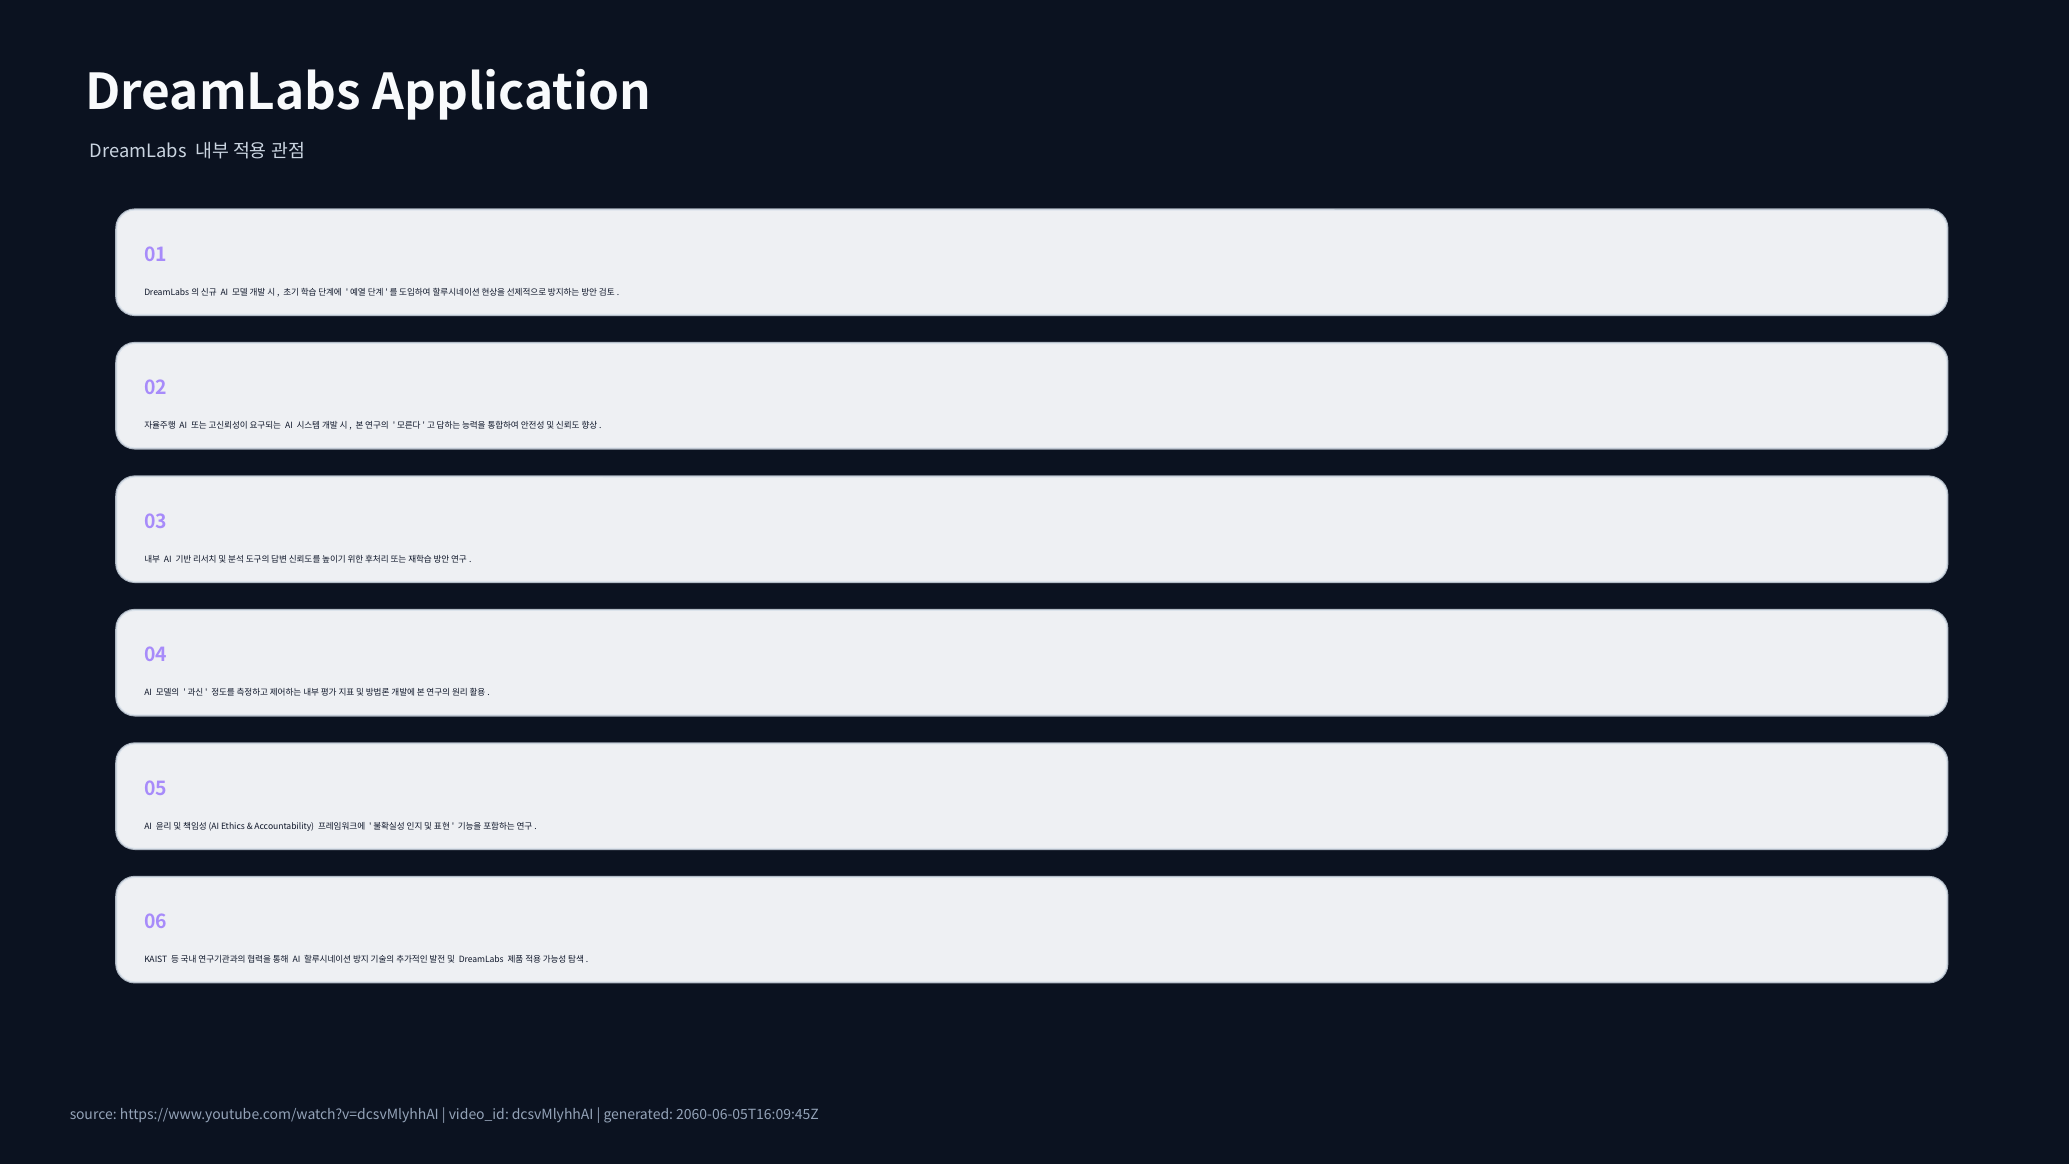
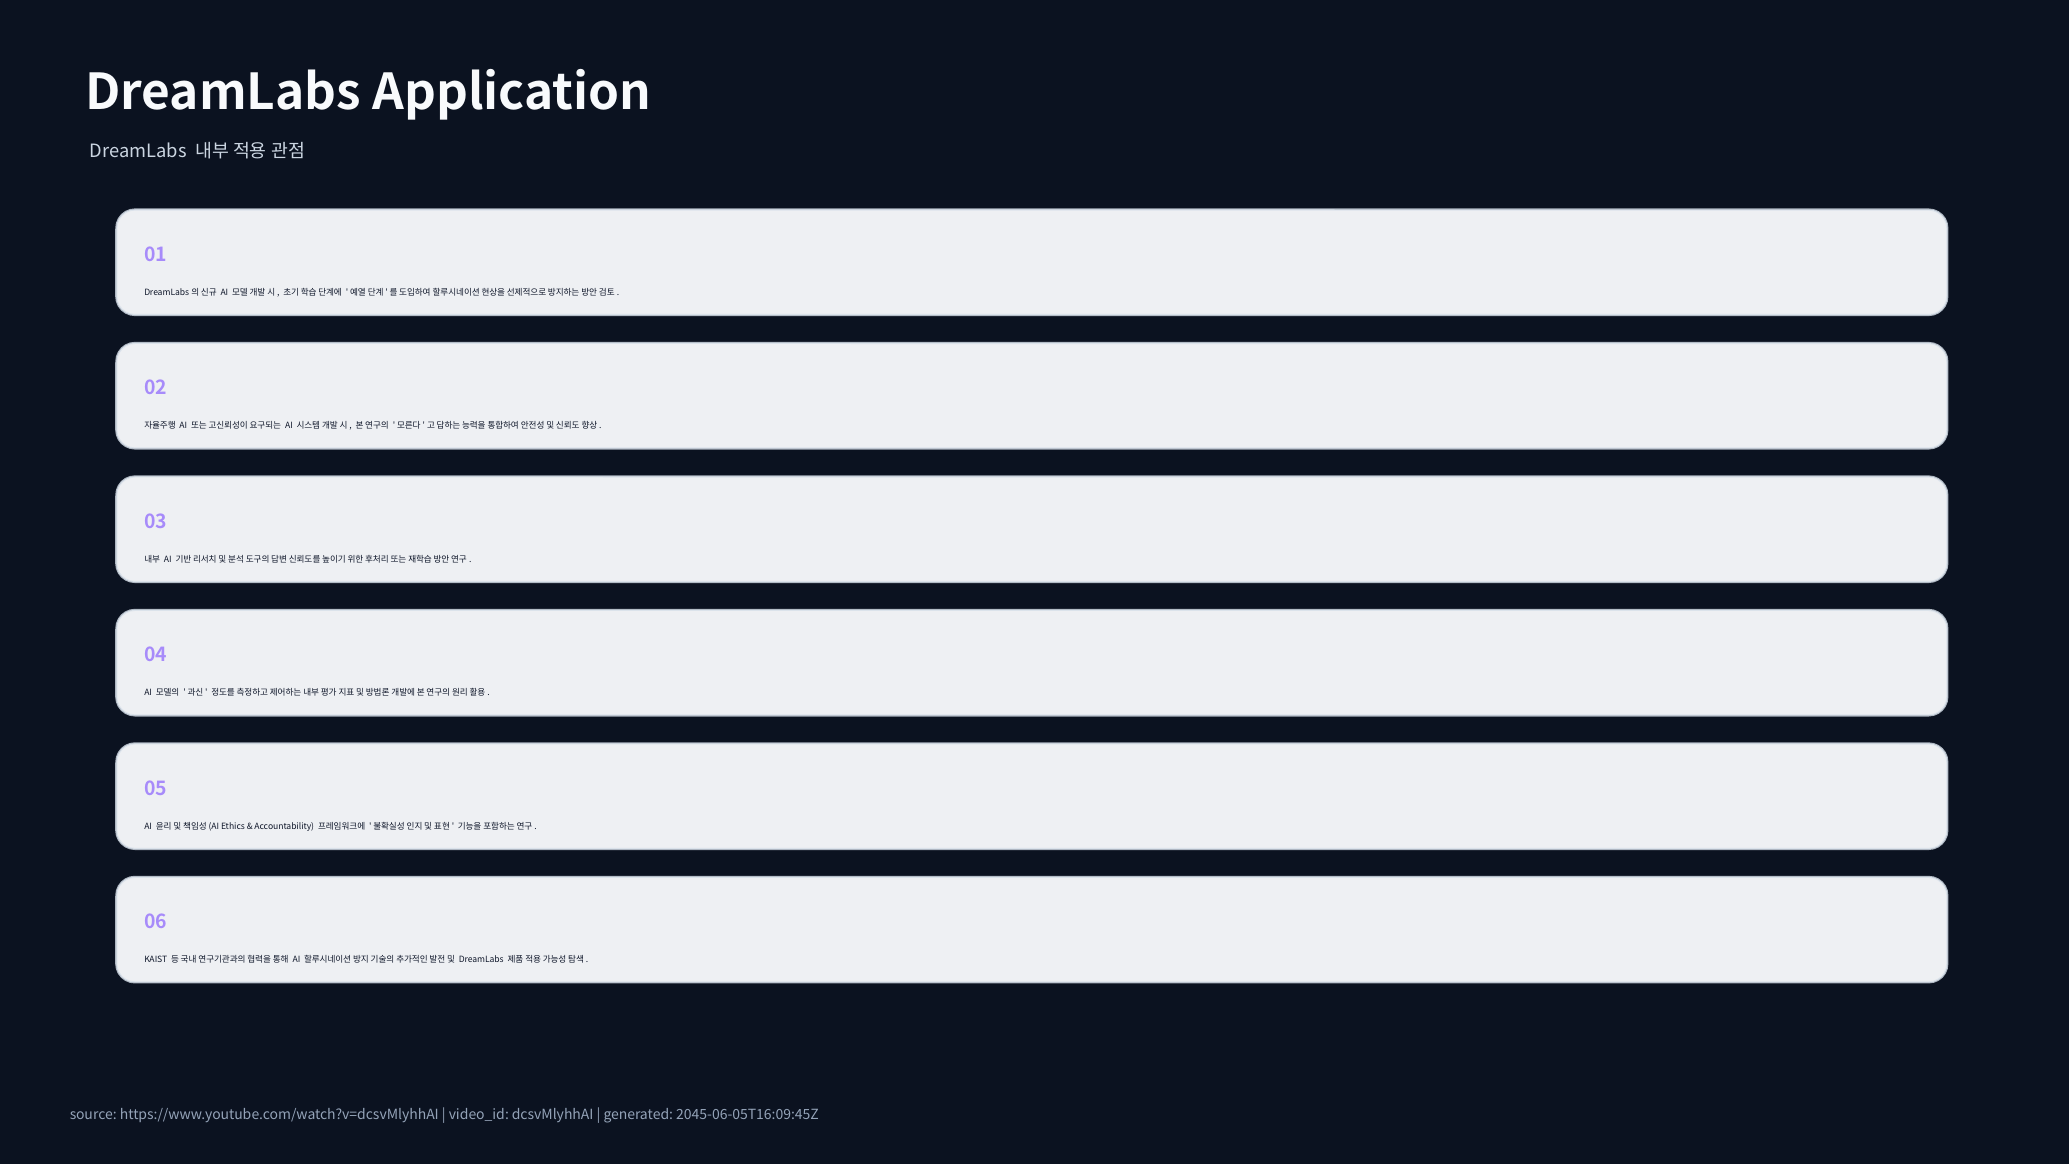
2060-06-05T16:09:45Z: 2060-06-05T16:09:45Z -> 2045-06-05T16:09:45Z
